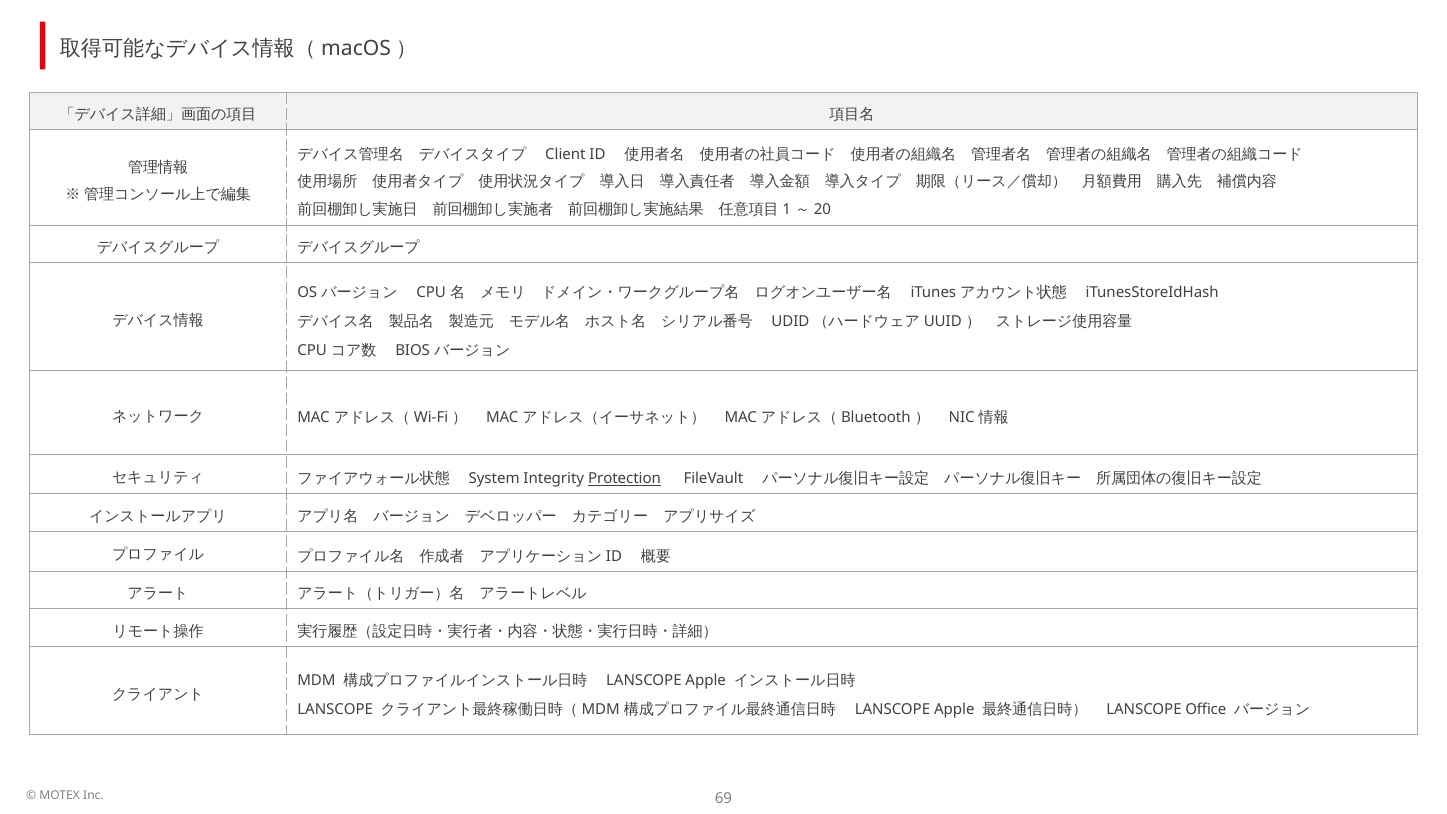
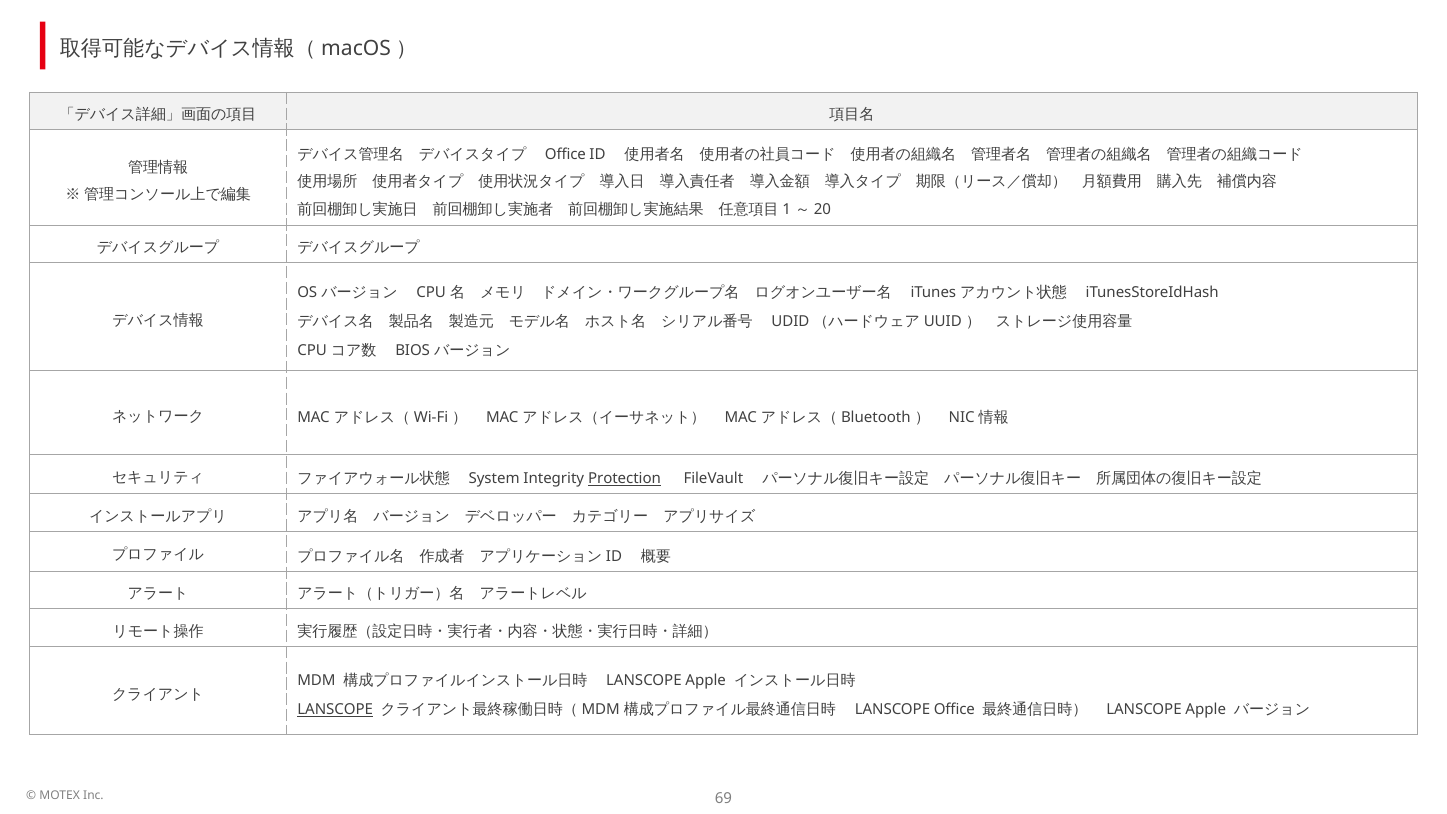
Client at (565, 154): Client -> Office
LANSCOPE at (335, 710) underline: none -> present
Apple at (954, 710): Apple -> Office
Office at (1206, 710): Office -> Apple
